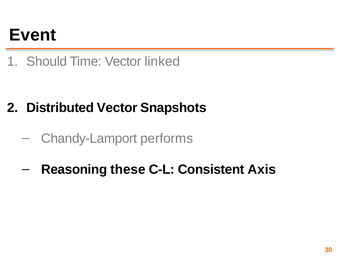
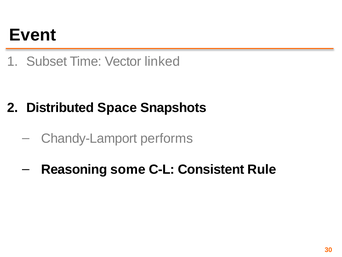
Should: Should -> Subset
Distributed Vector: Vector -> Space
these: these -> some
Axis: Axis -> Rule
